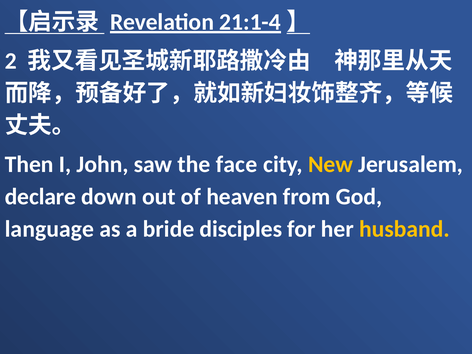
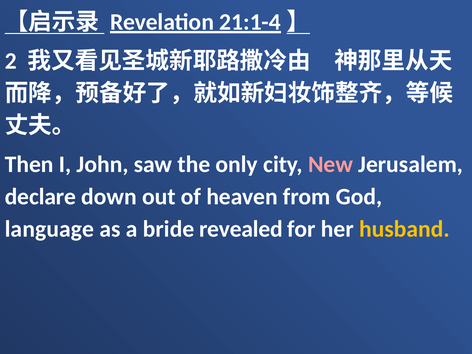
face: face -> only
New colour: yellow -> pink
disciples: disciples -> revealed
